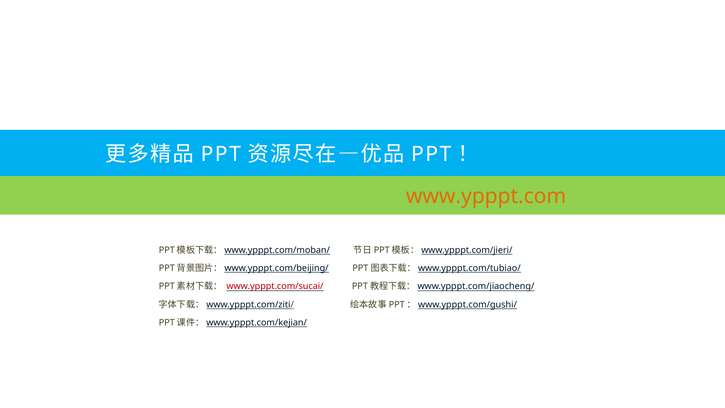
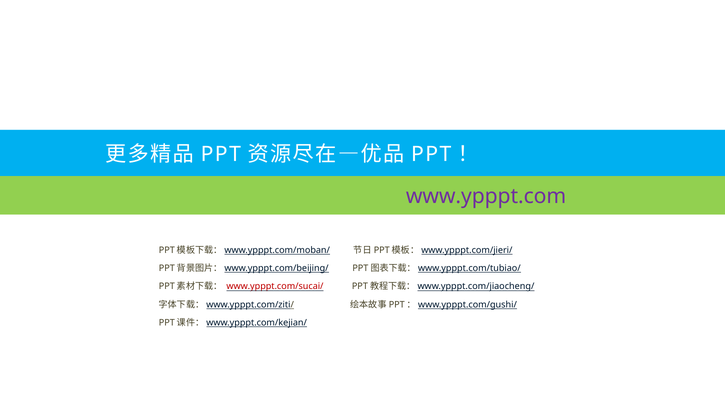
www.ypppt.com colour: orange -> purple
